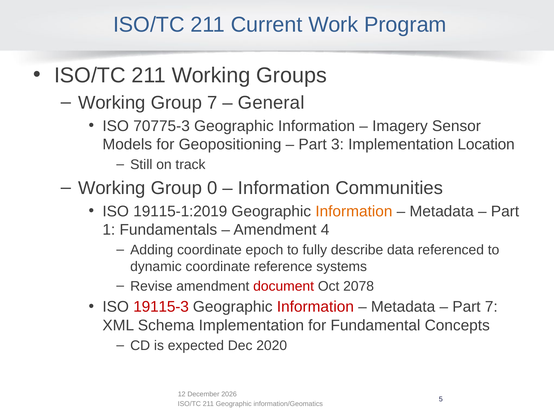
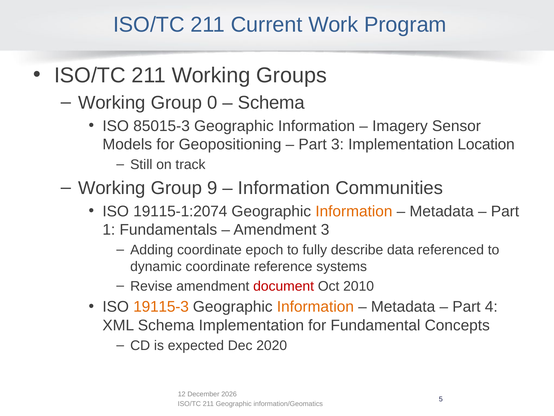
Group 7: 7 -> 0
General at (271, 103): General -> Schema
70775-3: 70775-3 -> 85015-3
0: 0 -> 9
19115-1:2019: 19115-1:2019 -> 19115-1:2074
Amendment 4: 4 -> 3
2078: 2078 -> 2010
19115-3 colour: red -> orange
Information at (315, 306) colour: red -> orange
Part 7: 7 -> 4
